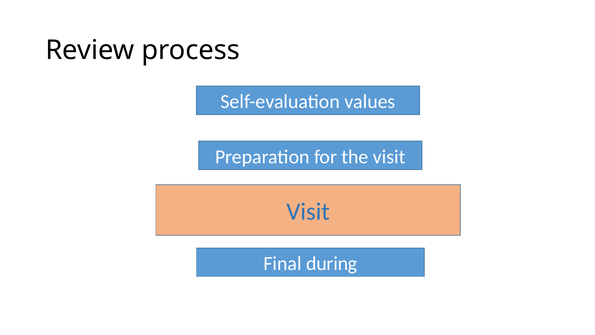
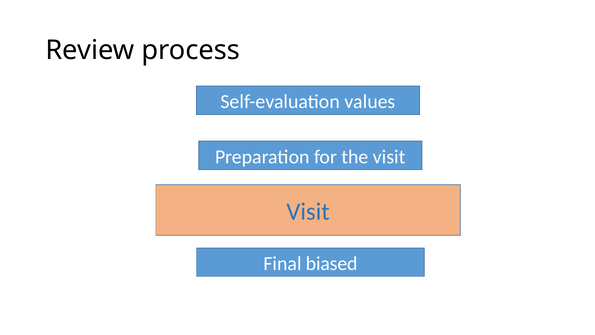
during: during -> biased
